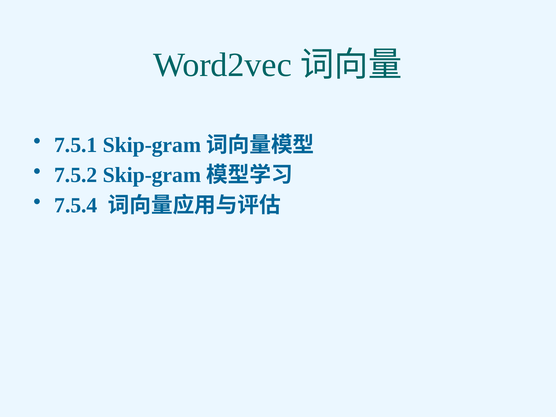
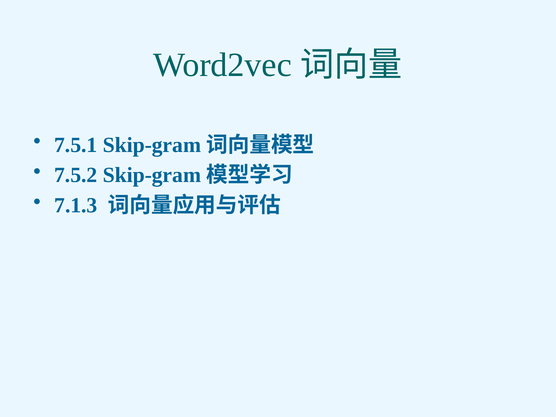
7.5.4: 7.5.4 -> 7.1.3
